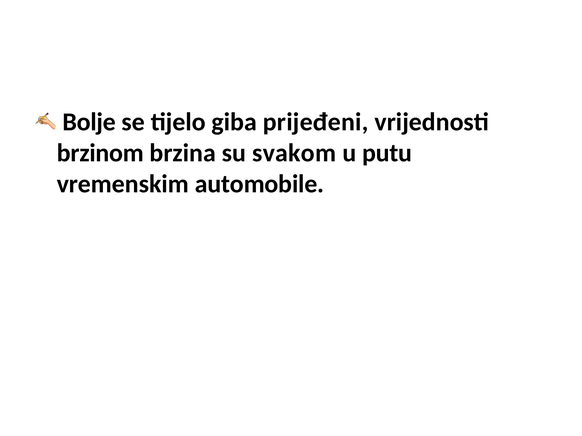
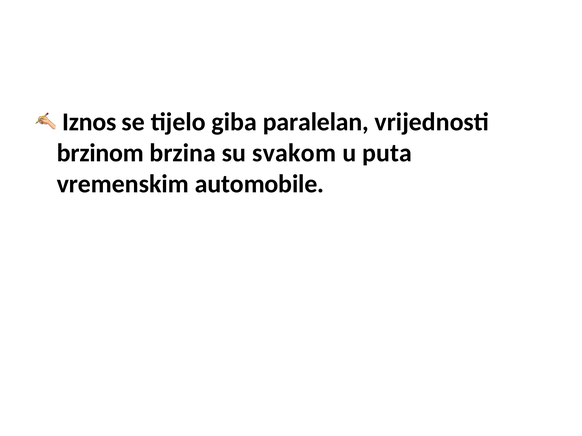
Bolje: Bolje -> Iznos
prijeđeni: prijeđeni -> paralelan
putu: putu -> puta
